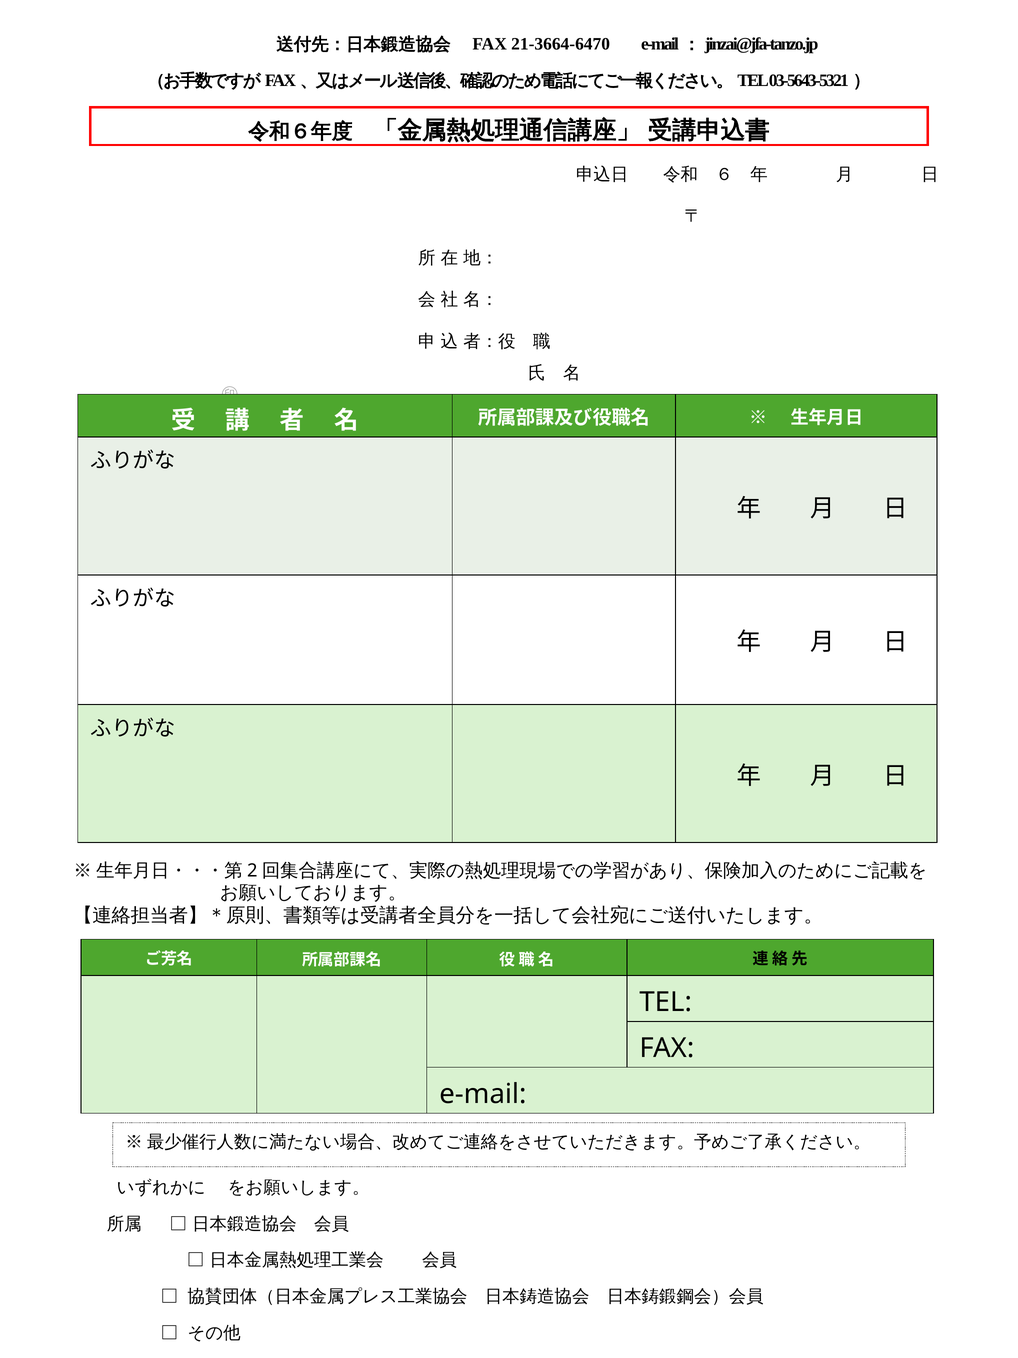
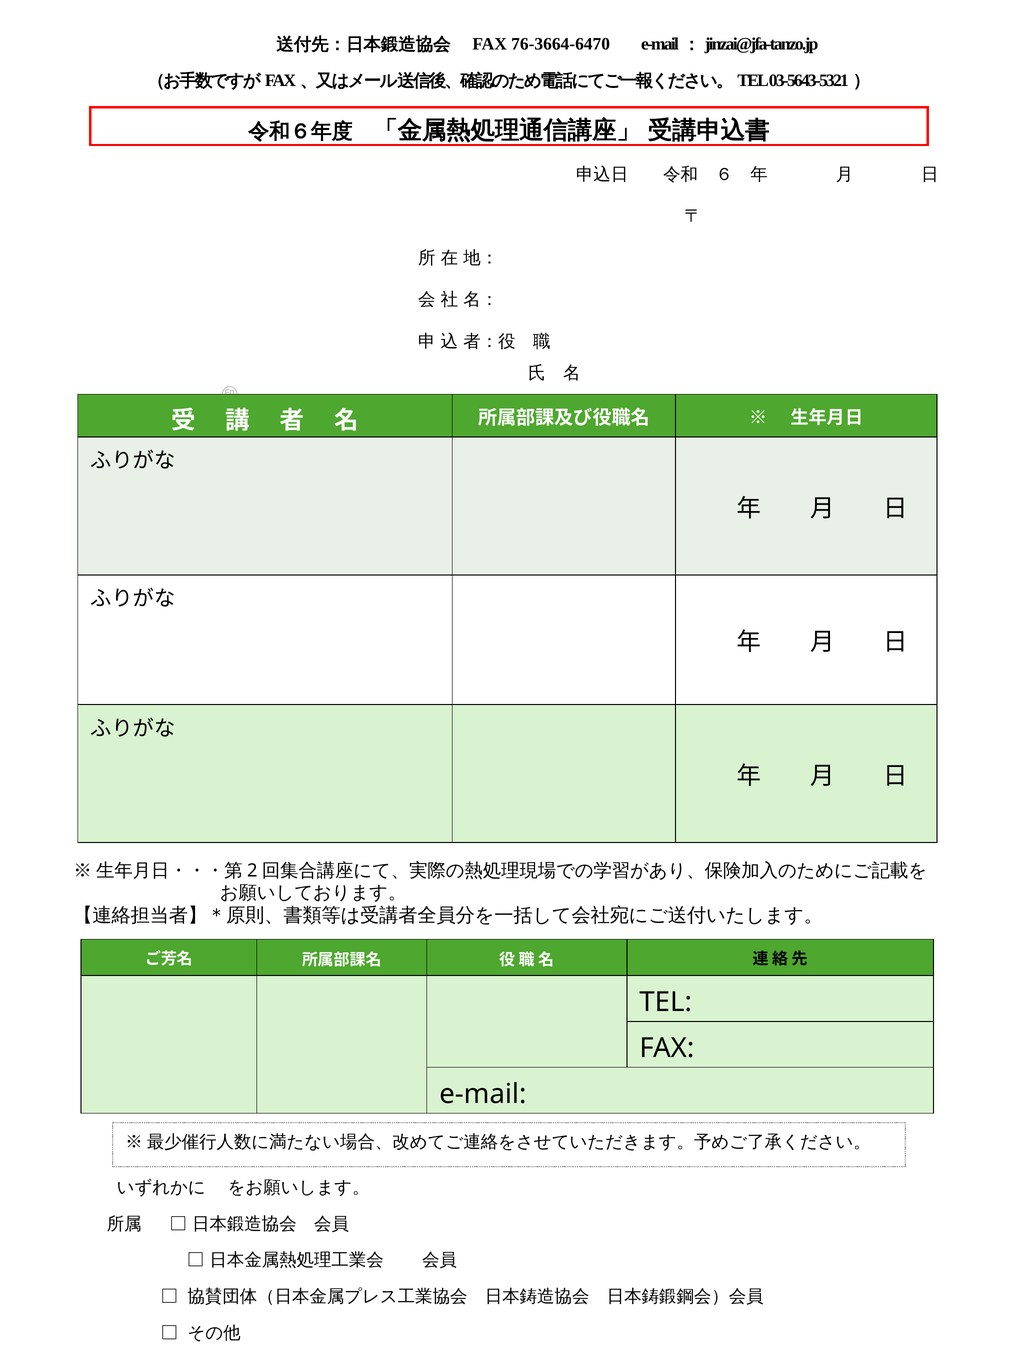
21-3664-6470: 21-3664-6470 -> 76-3664-6470
